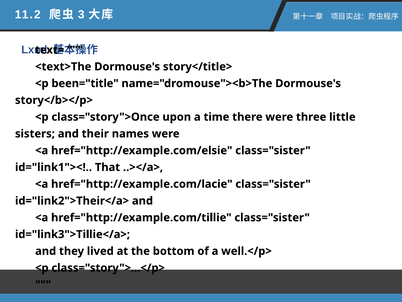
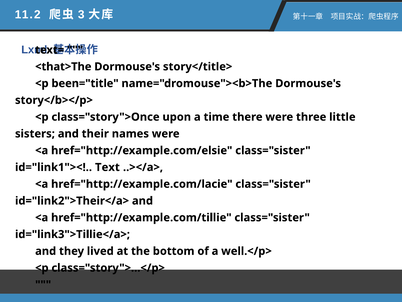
<text>The: <text>The -> <that>The
That: That -> Text
